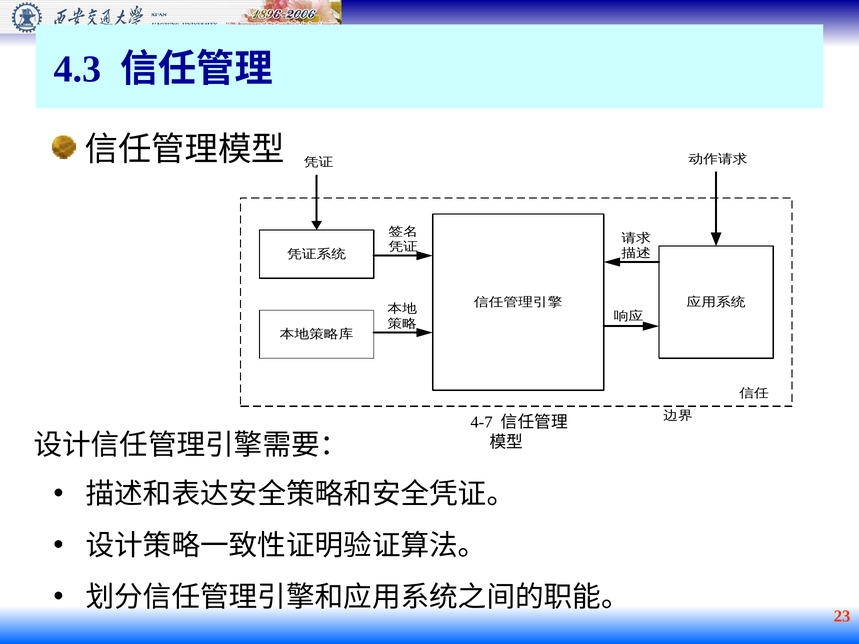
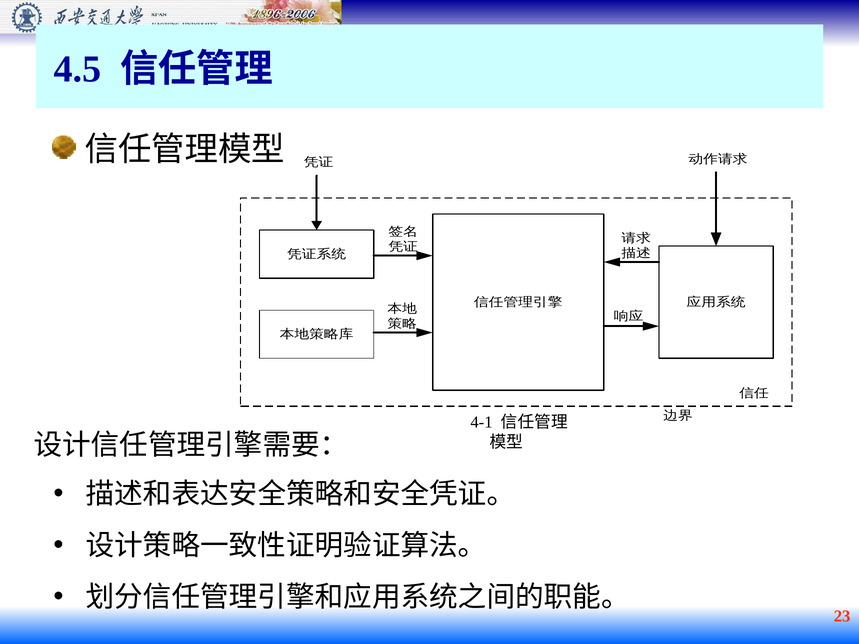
4.3: 4.3 -> 4.5
4-7: 4-7 -> 4-1
